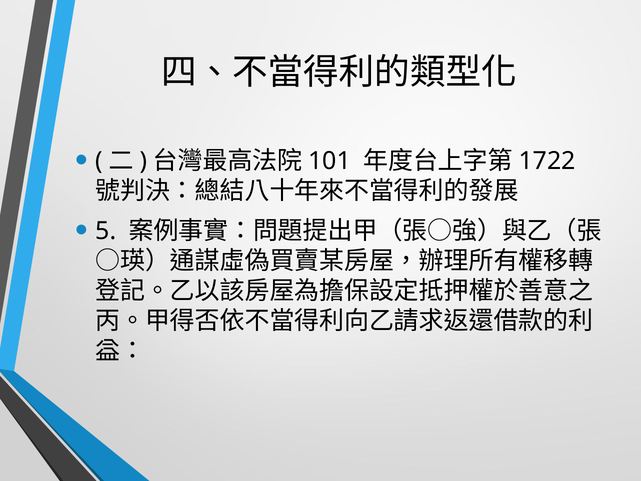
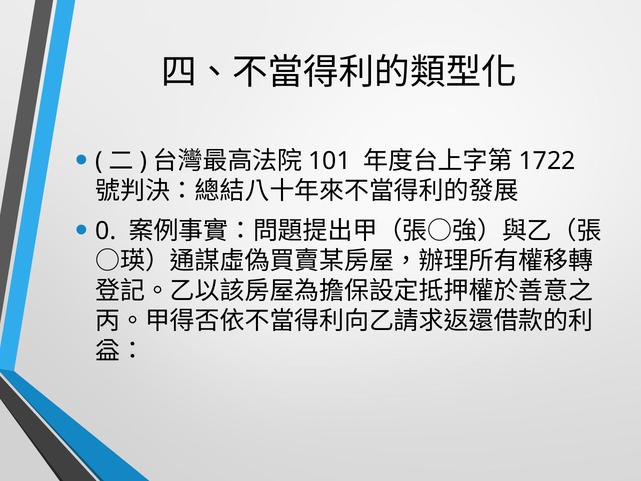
5: 5 -> 0
